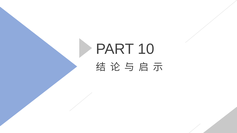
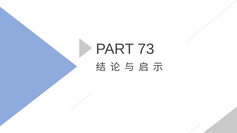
10: 10 -> 73
